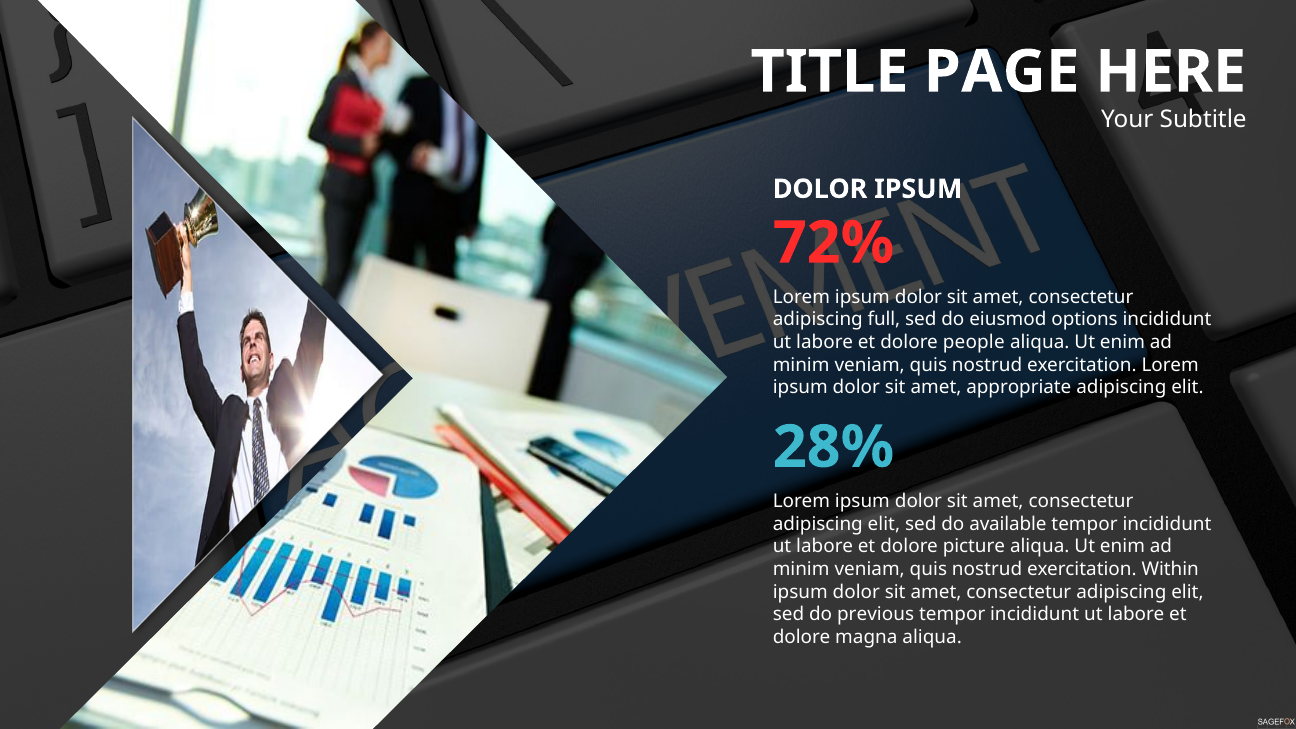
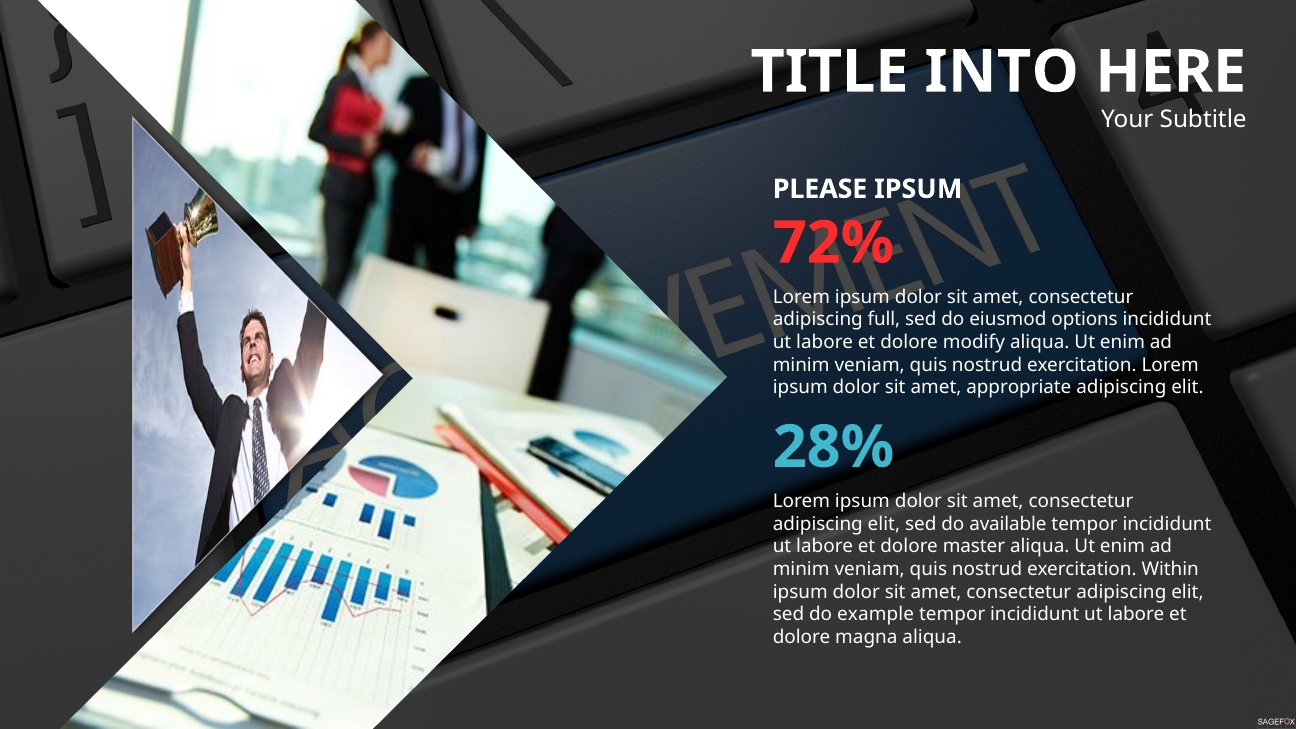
PAGE: PAGE -> INTO
DOLOR at (820, 189): DOLOR -> PLEASE
people: people -> modify
picture: picture -> master
previous: previous -> example
